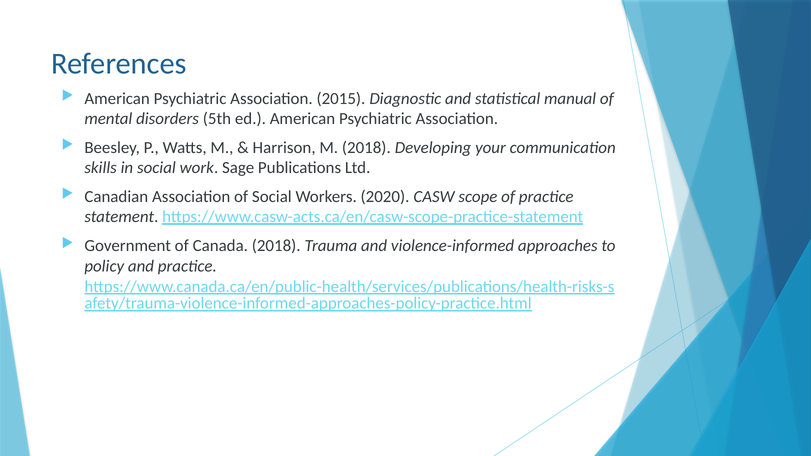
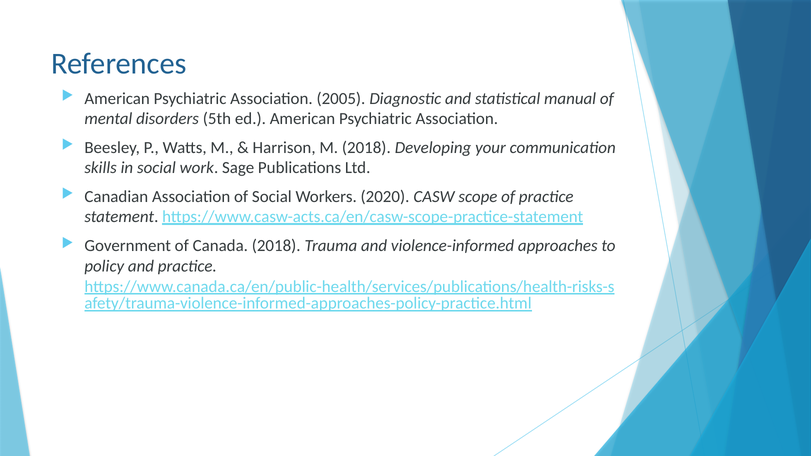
2015: 2015 -> 2005
